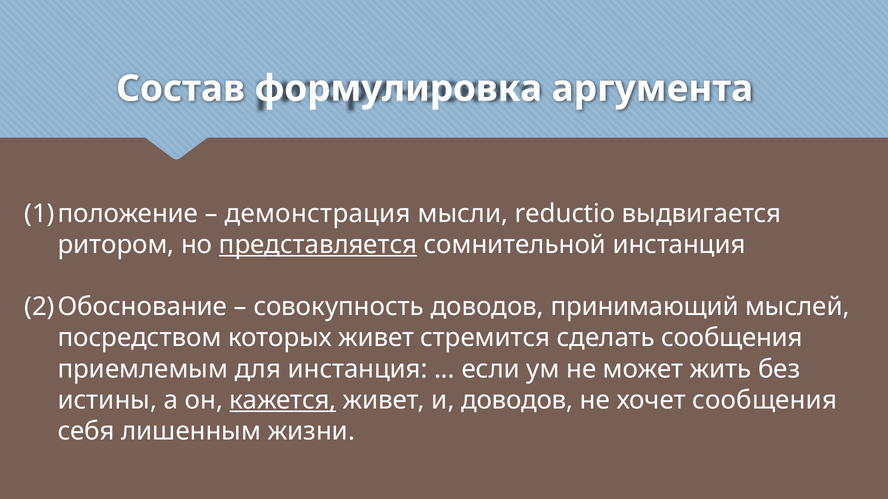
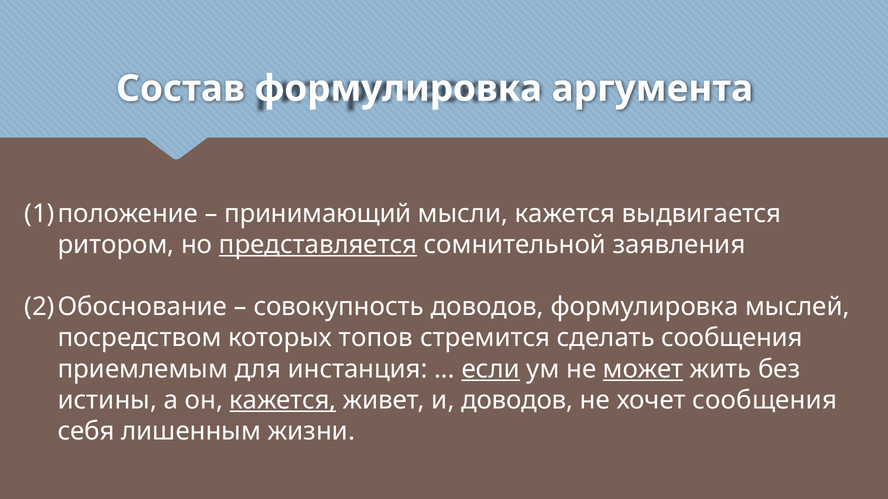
демонстрация: демонстрация -> принимающий
мысли reductio: reductio -> кажется
сомнительной инстанция: инстанция -> заявления
доводов принимающий: принимающий -> формулировка
которых живет: живет -> топов
если underline: none -> present
может underline: none -> present
